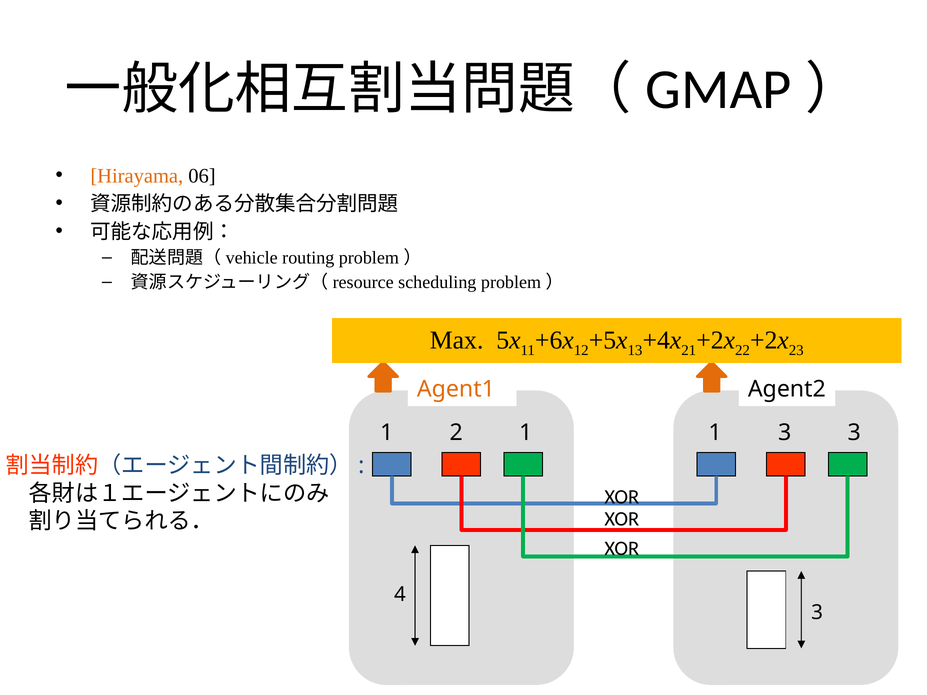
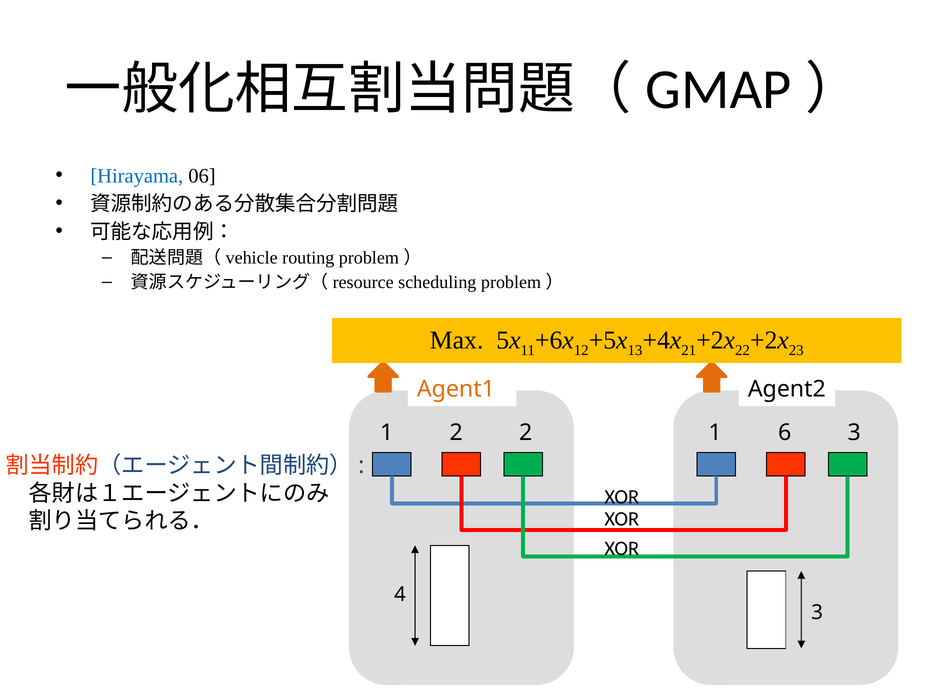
Hirayama colour: orange -> blue
2 1: 1 -> 2
1 3: 3 -> 6
